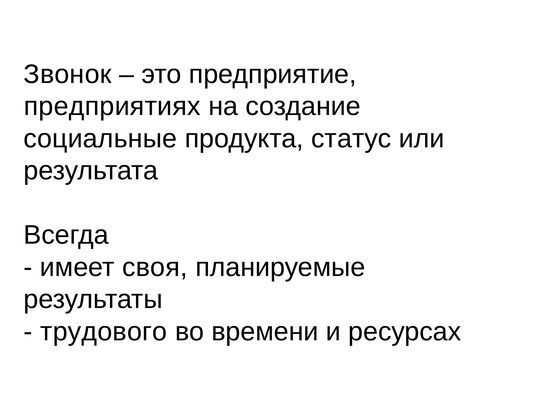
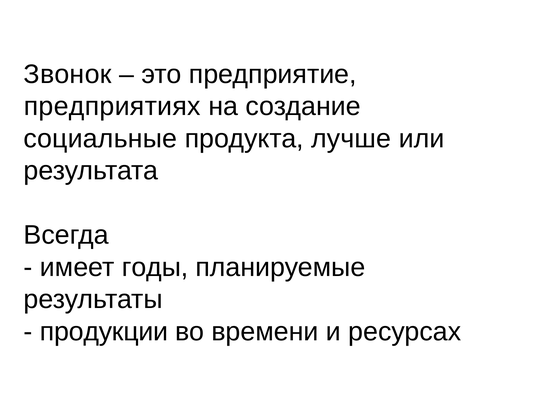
статус: статус -> лучше
своя: своя -> годы
трудового: трудового -> продукции
